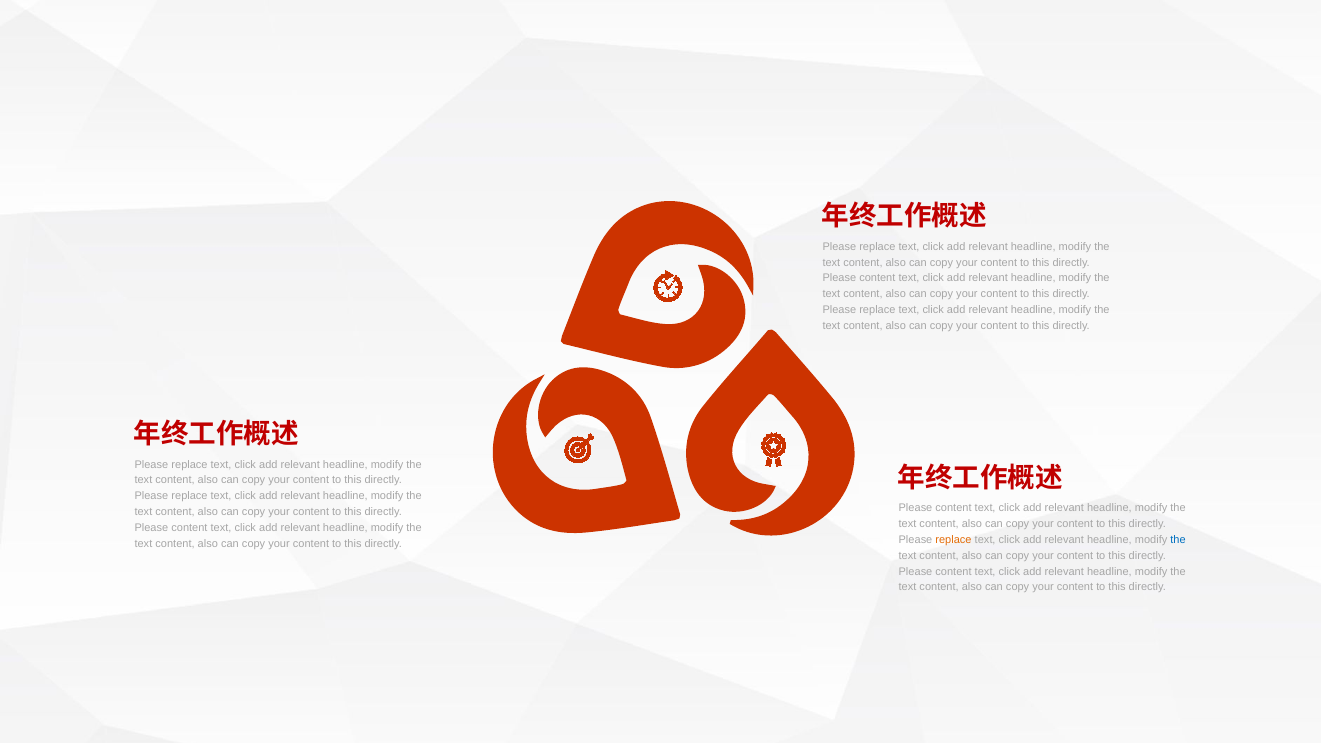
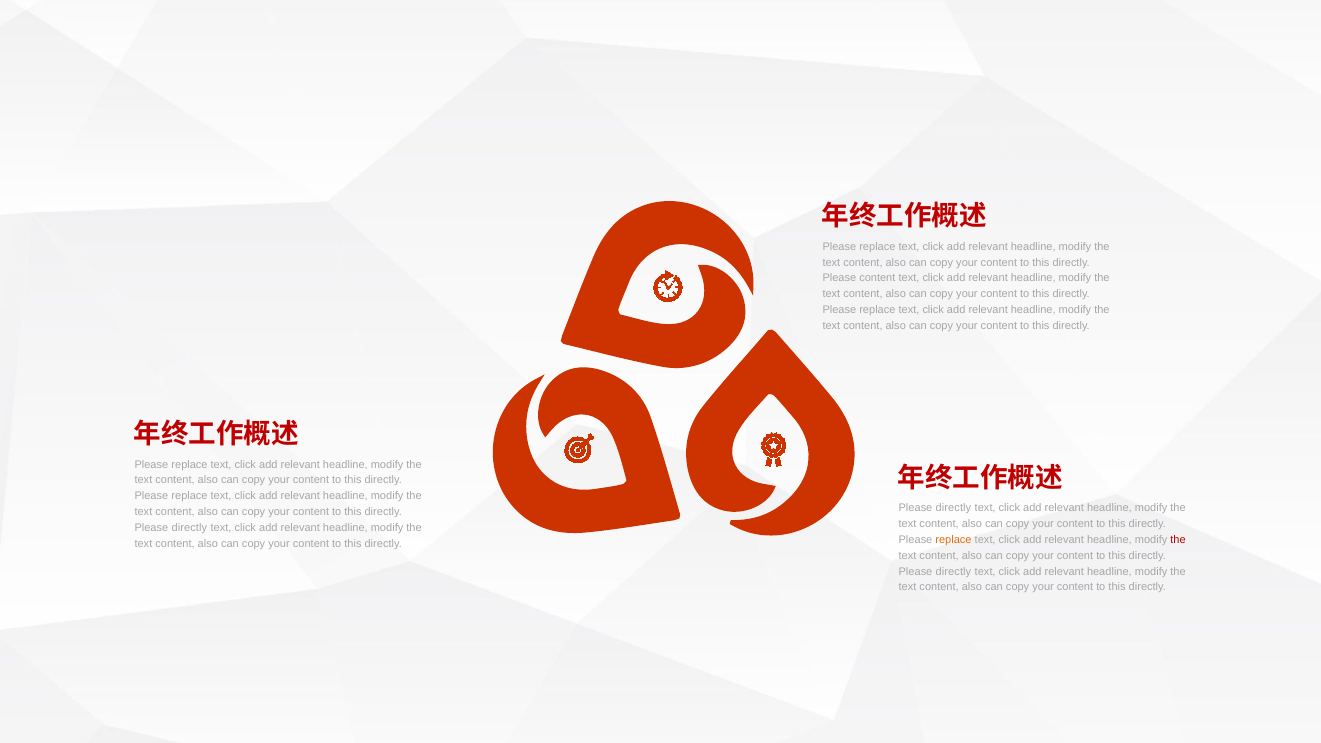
content at (953, 508): content -> directly
content at (189, 528): content -> directly
the at (1178, 540) colour: blue -> red
content at (953, 572): content -> directly
